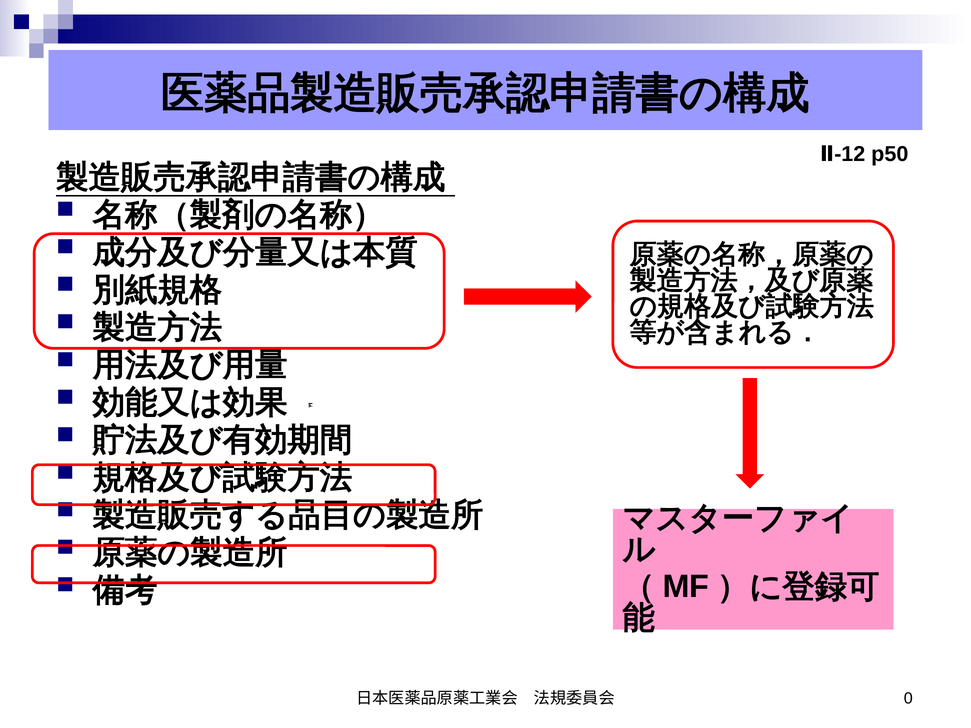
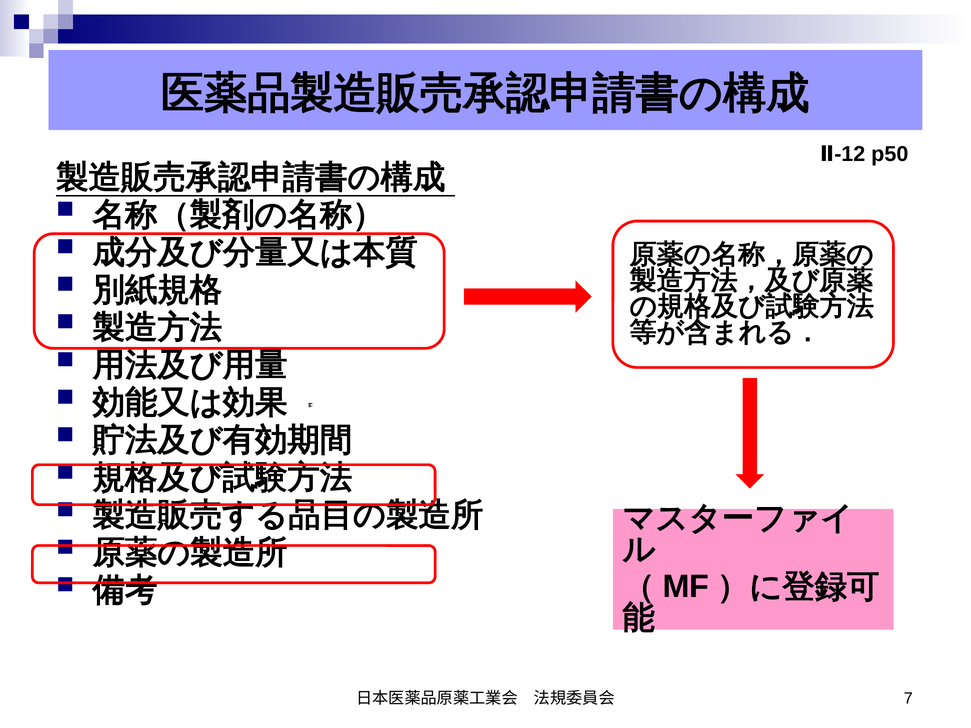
0: 0 -> 7
